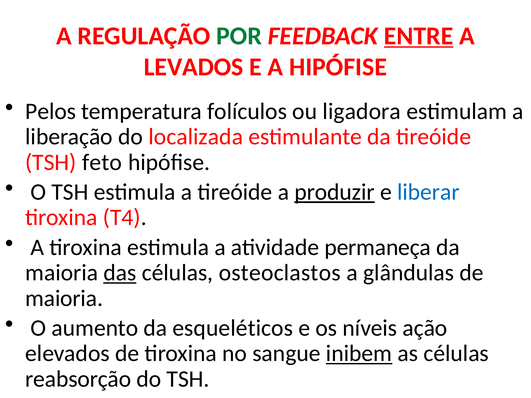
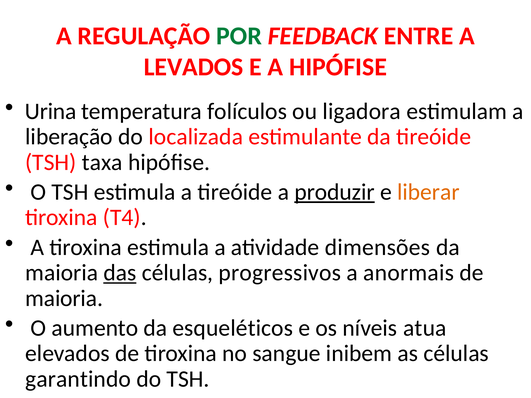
ENTRE underline: present -> none
Pelos: Pelos -> Urina
feto: feto -> taxa
liberar colour: blue -> orange
permaneça: permaneça -> dimensões
osteoclastos: osteoclastos -> progressivos
glândulas: glândulas -> anormais
ação: ação -> atua
inibem underline: present -> none
reabsorção: reabsorção -> garantindo
